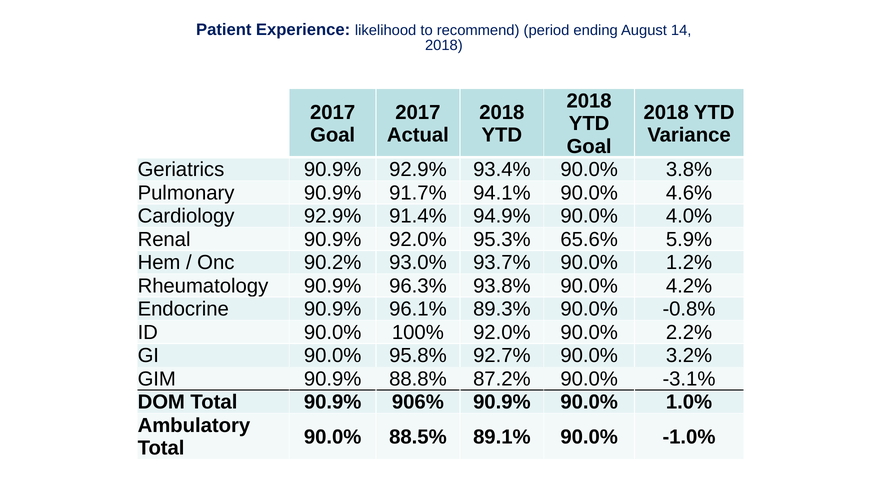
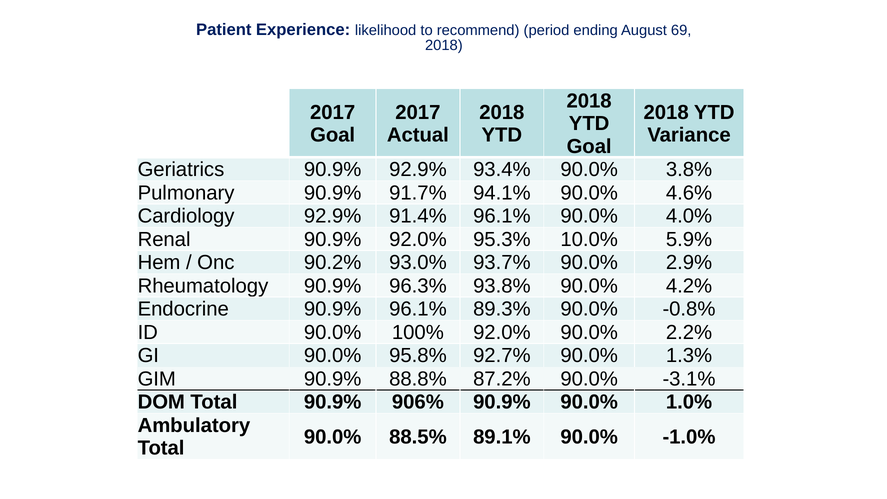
14: 14 -> 69
91.4% 94.9%: 94.9% -> 96.1%
65.6%: 65.6% -> 10.0%
1.2%: 1.2% -> 2.9%
3.2%: 3.2% -> 1.3%
